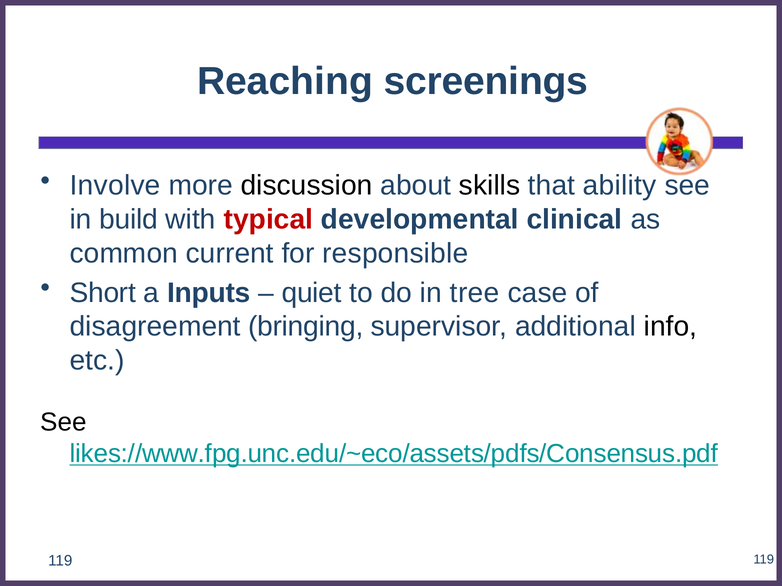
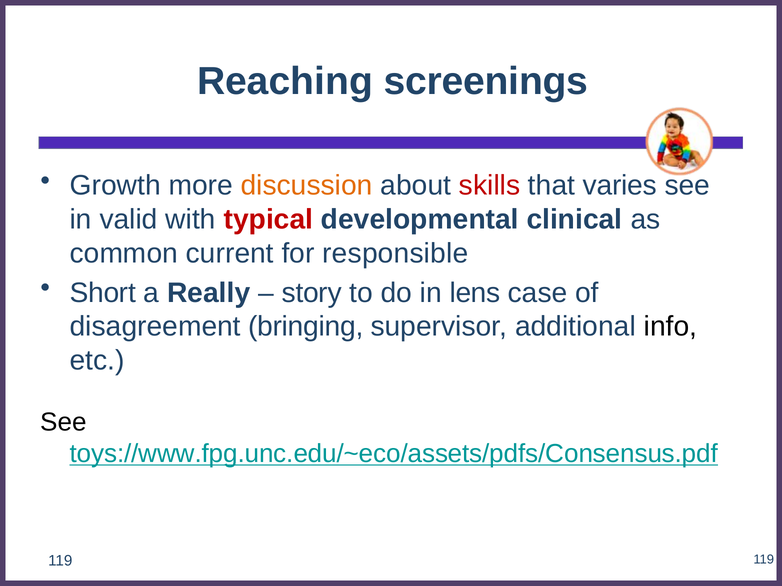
Involve: Involve -> Growth
discussion colour: black -> orange
skills colour: black -> red
ability: ability -> varies
build: build -> valid
Inputs: Inputs -> Really
quiet: quiet -> story
tree: tree -> lens
likes://www.fpg.unc.edu/~eco/assets/pdfs/Consensus.pdf: likes://www.fpg.unc.edu/~eco/assets/pdfs/Consensus.pdf -> toys://www.fpg.unc.edu/~eco/assets/pdfs/Consensus.pdf
